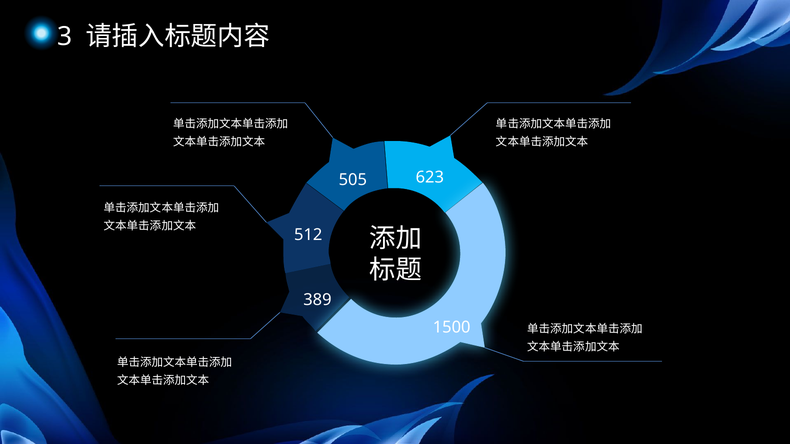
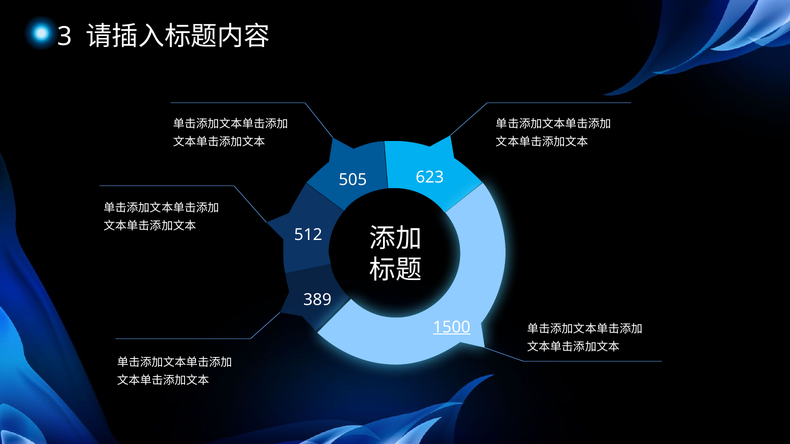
1500 underline: none -> present
